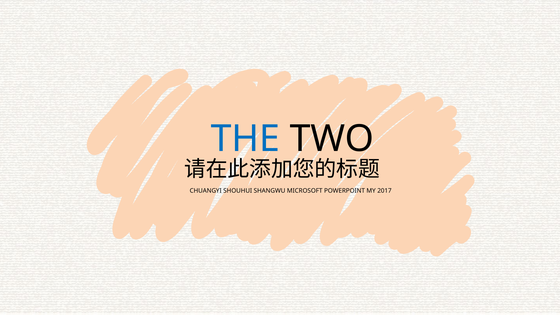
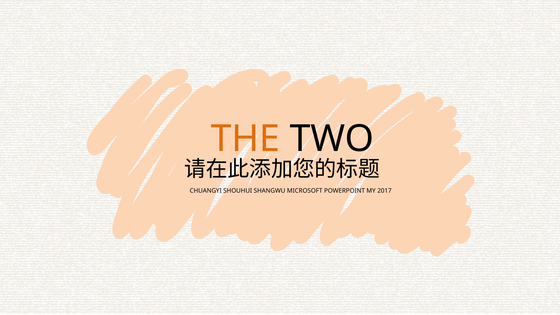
THE colour: blue -> orange
